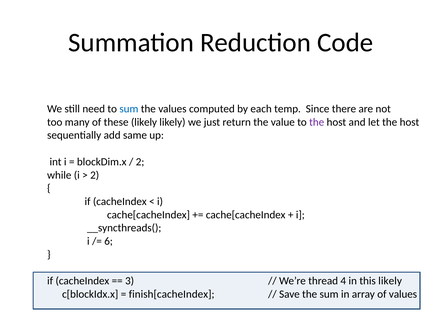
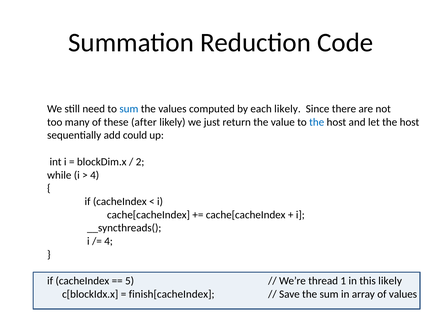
each temp: temp -> likely
these likely: likely -> after
the at (317, 122) colour: purple -> blue
same: same -> could
2 at (95, 175): 2 -> 4
6 at (109, 242): 6 -> 4
3: 3 -> 5
4: 4 -> 1
